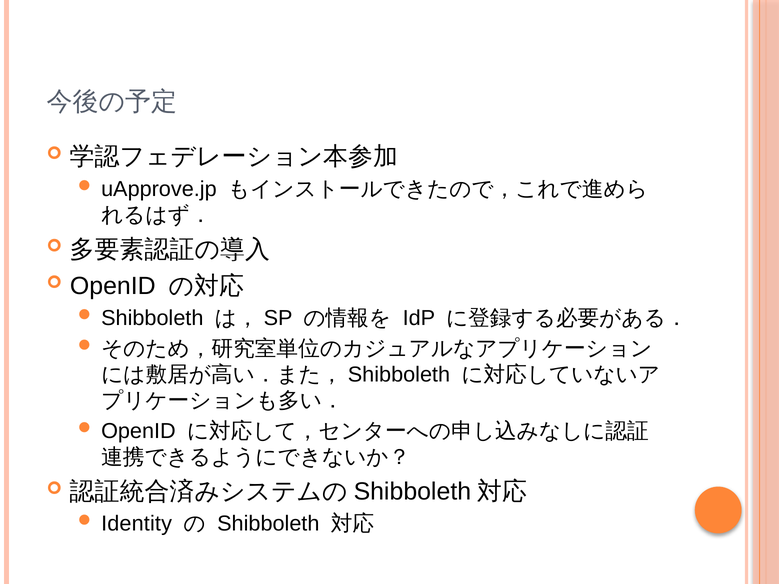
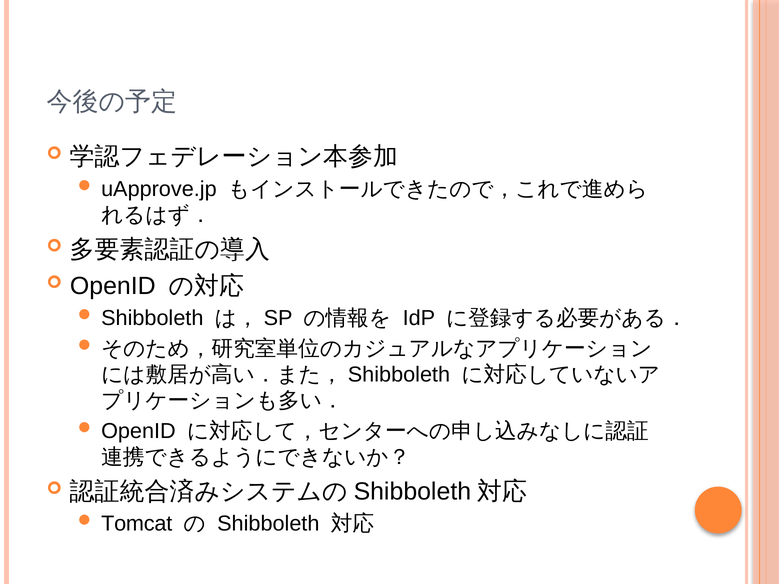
Identity: Identity -> Tomcat
